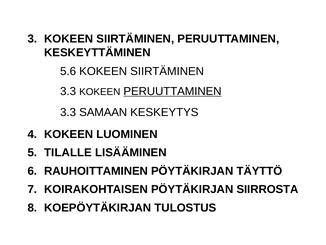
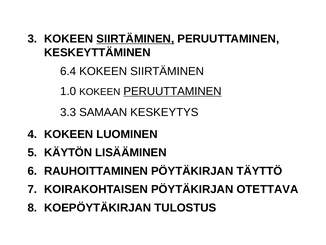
SIIRTÄMINEN at (135, 39) underline: none -> present
5.6: 5.6 -> 6.4
3.3 at (68, 91): 3.3 -> 1.0
TILALLE: TILALLE -> KÄYTÖN
SIIRROSTA: SIIRROSTA -> OTETTAVA
